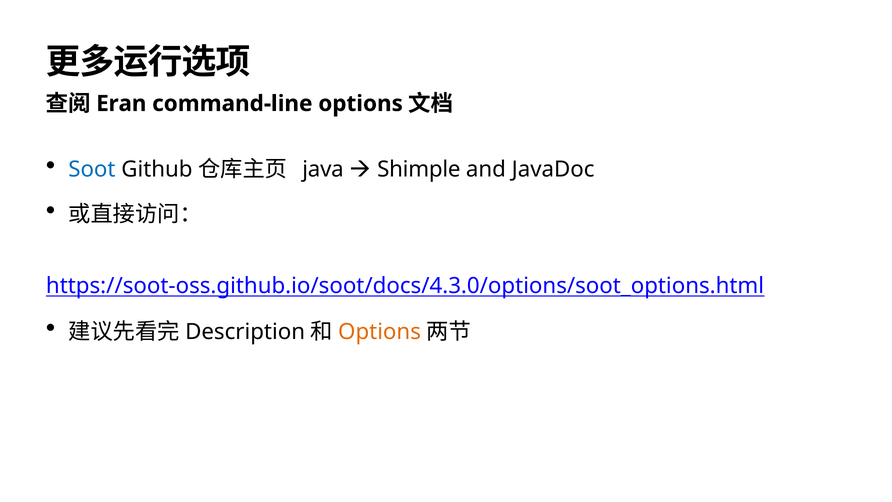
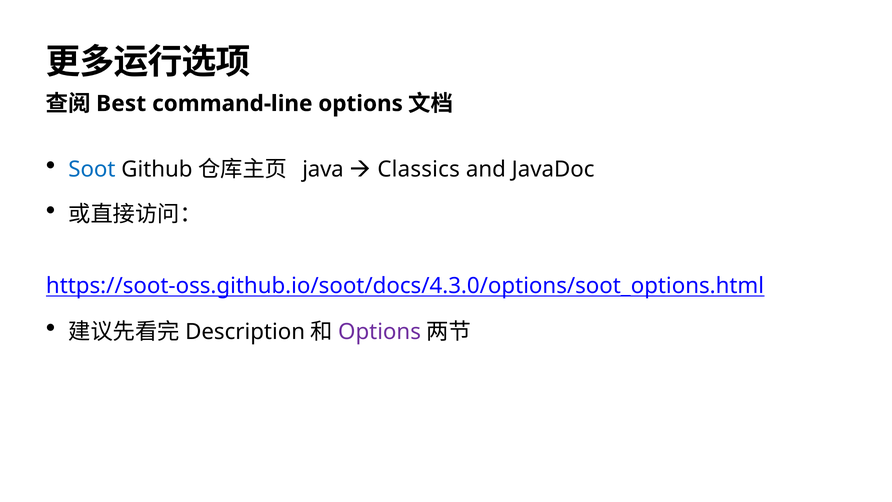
Eran: Eran -> Best
Shimple: Shimple -> Classics
Options at (380, 332) colour: orange -> purple
